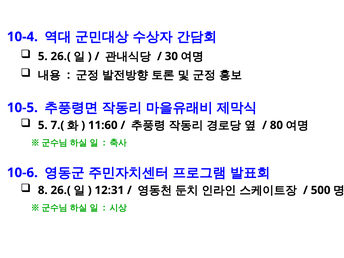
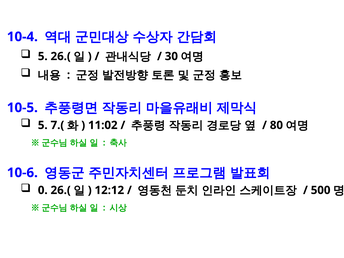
11:60: 11:60 -> 11:02
8: 8 -> 0
12:31: 12:31 -> 12:12
